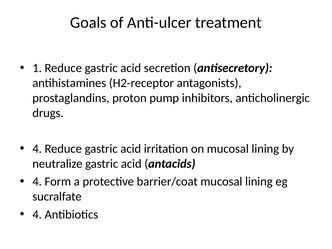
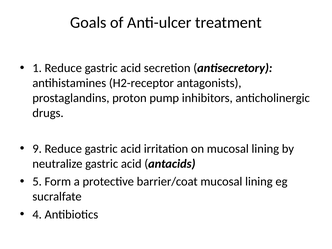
4 at (37, 149): 4 -> 9
4 at (37, 182): 4 -> 5
